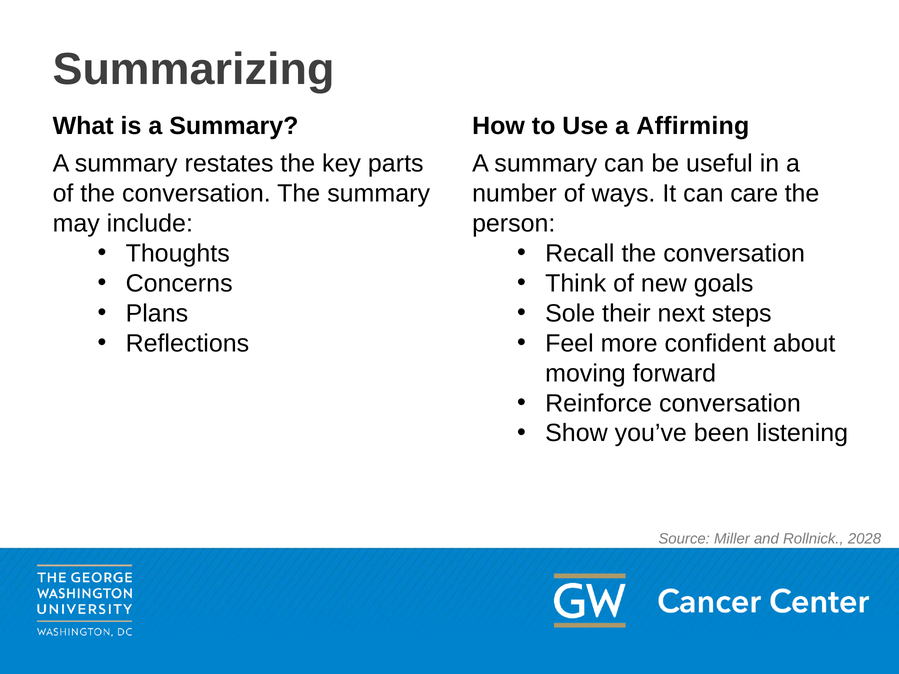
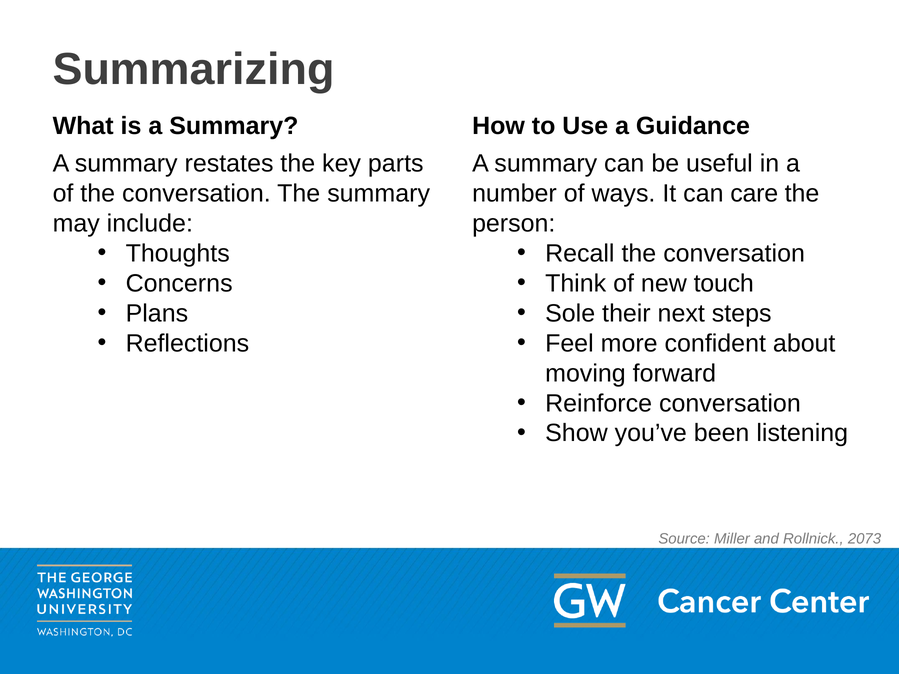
Affirming: Affirming -> Guidance
goals: goals -> touch
2028: 2028 -> 2073
